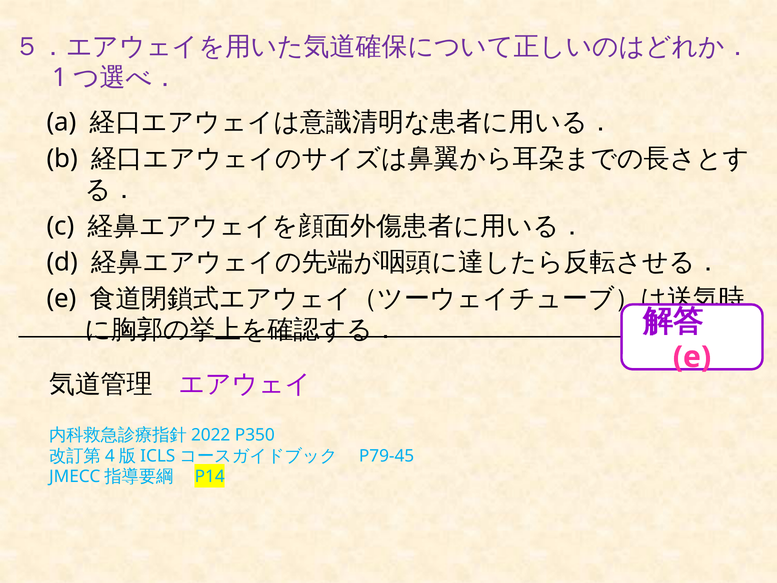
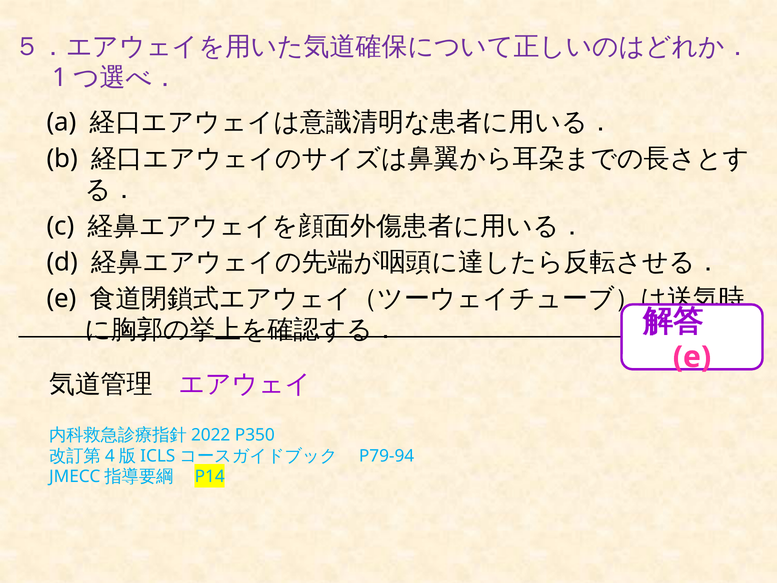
P79-45: P79-45 -> P79-94
